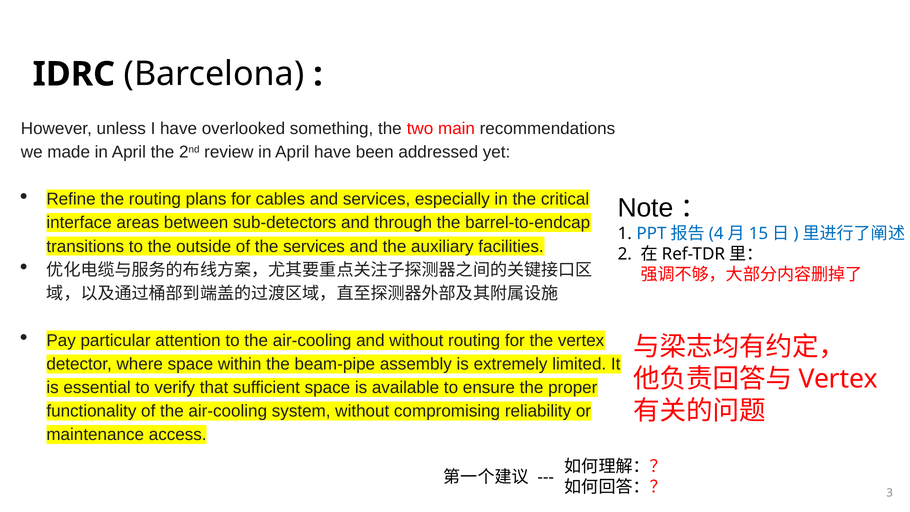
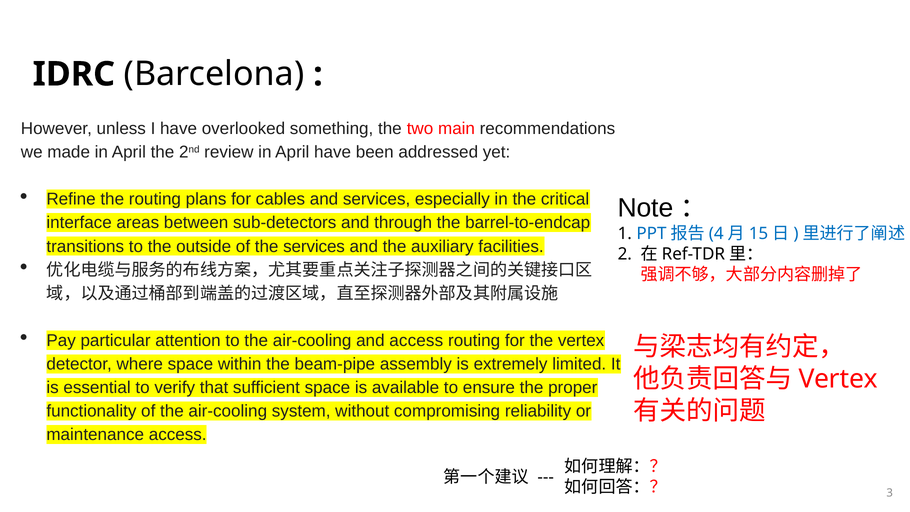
and without: without -> access
